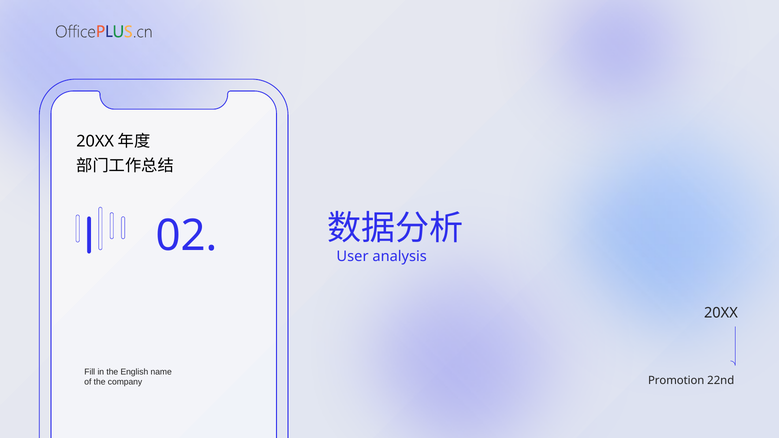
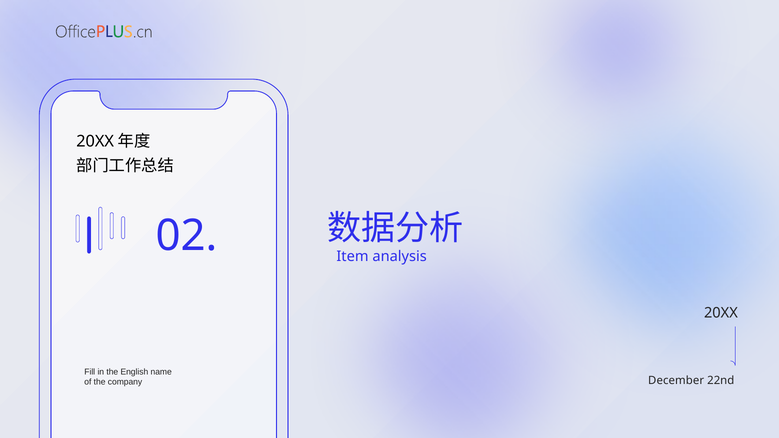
User: User -> Item
Promotion: Promotion -> December
